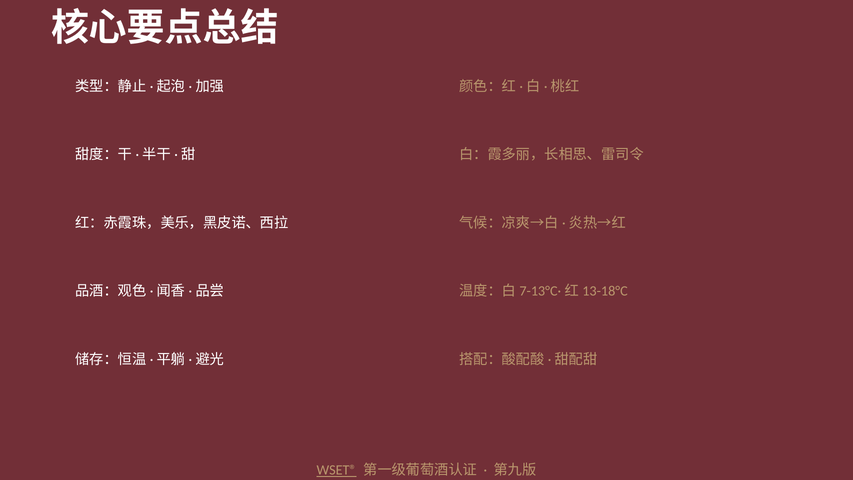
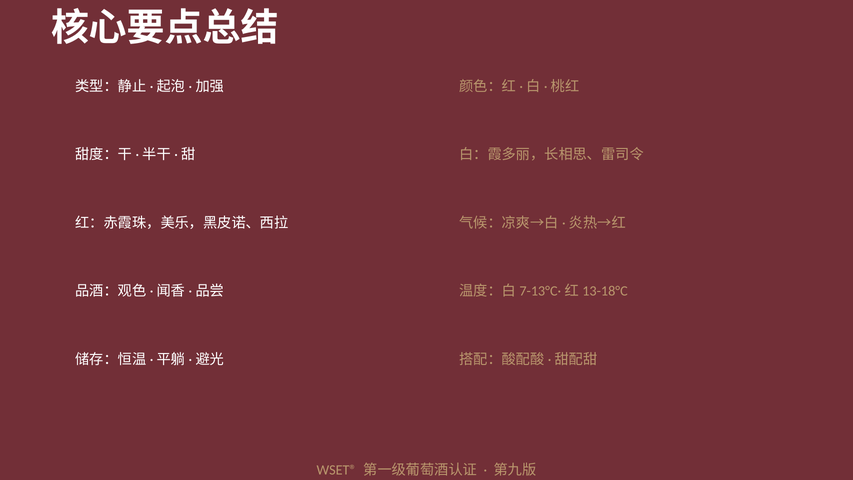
WSET® underline: present -> none
